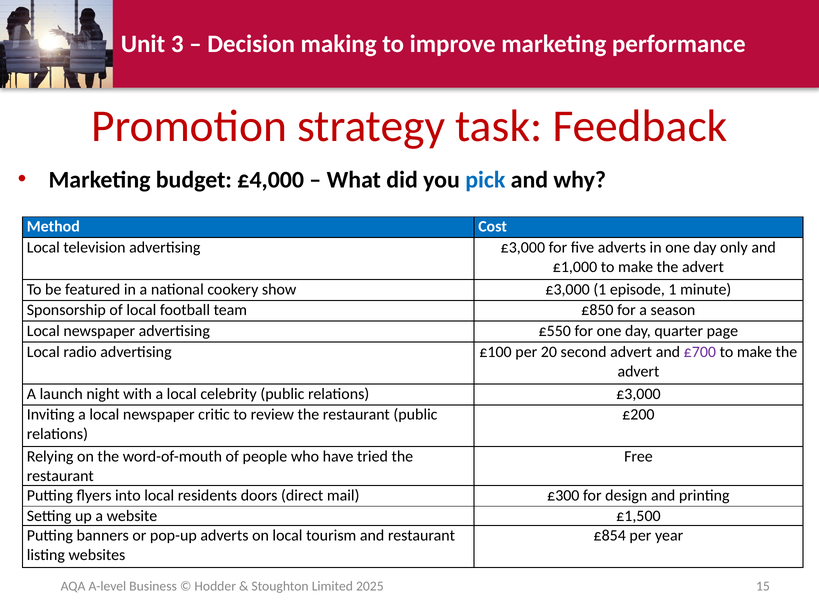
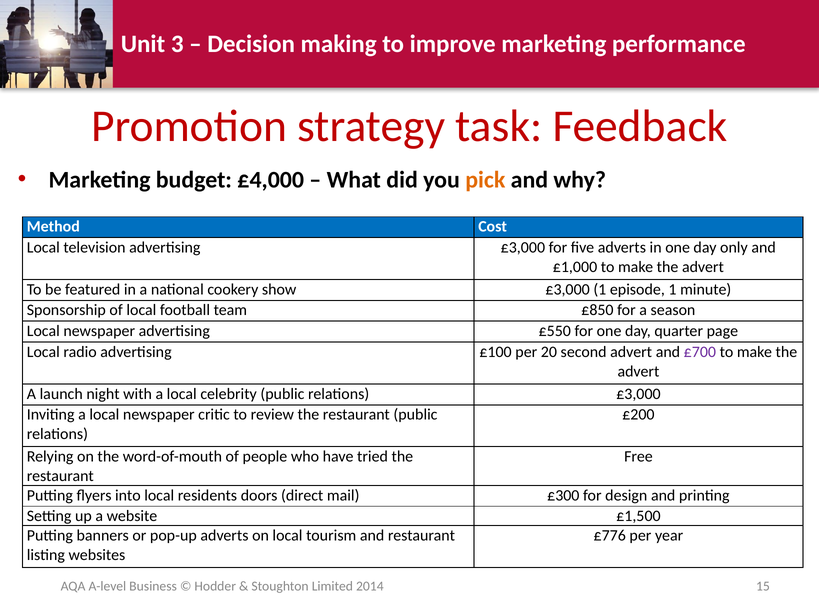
pick colour: blue -> orange
£854: £854 -> £776
2025: 2025 -> 2014
